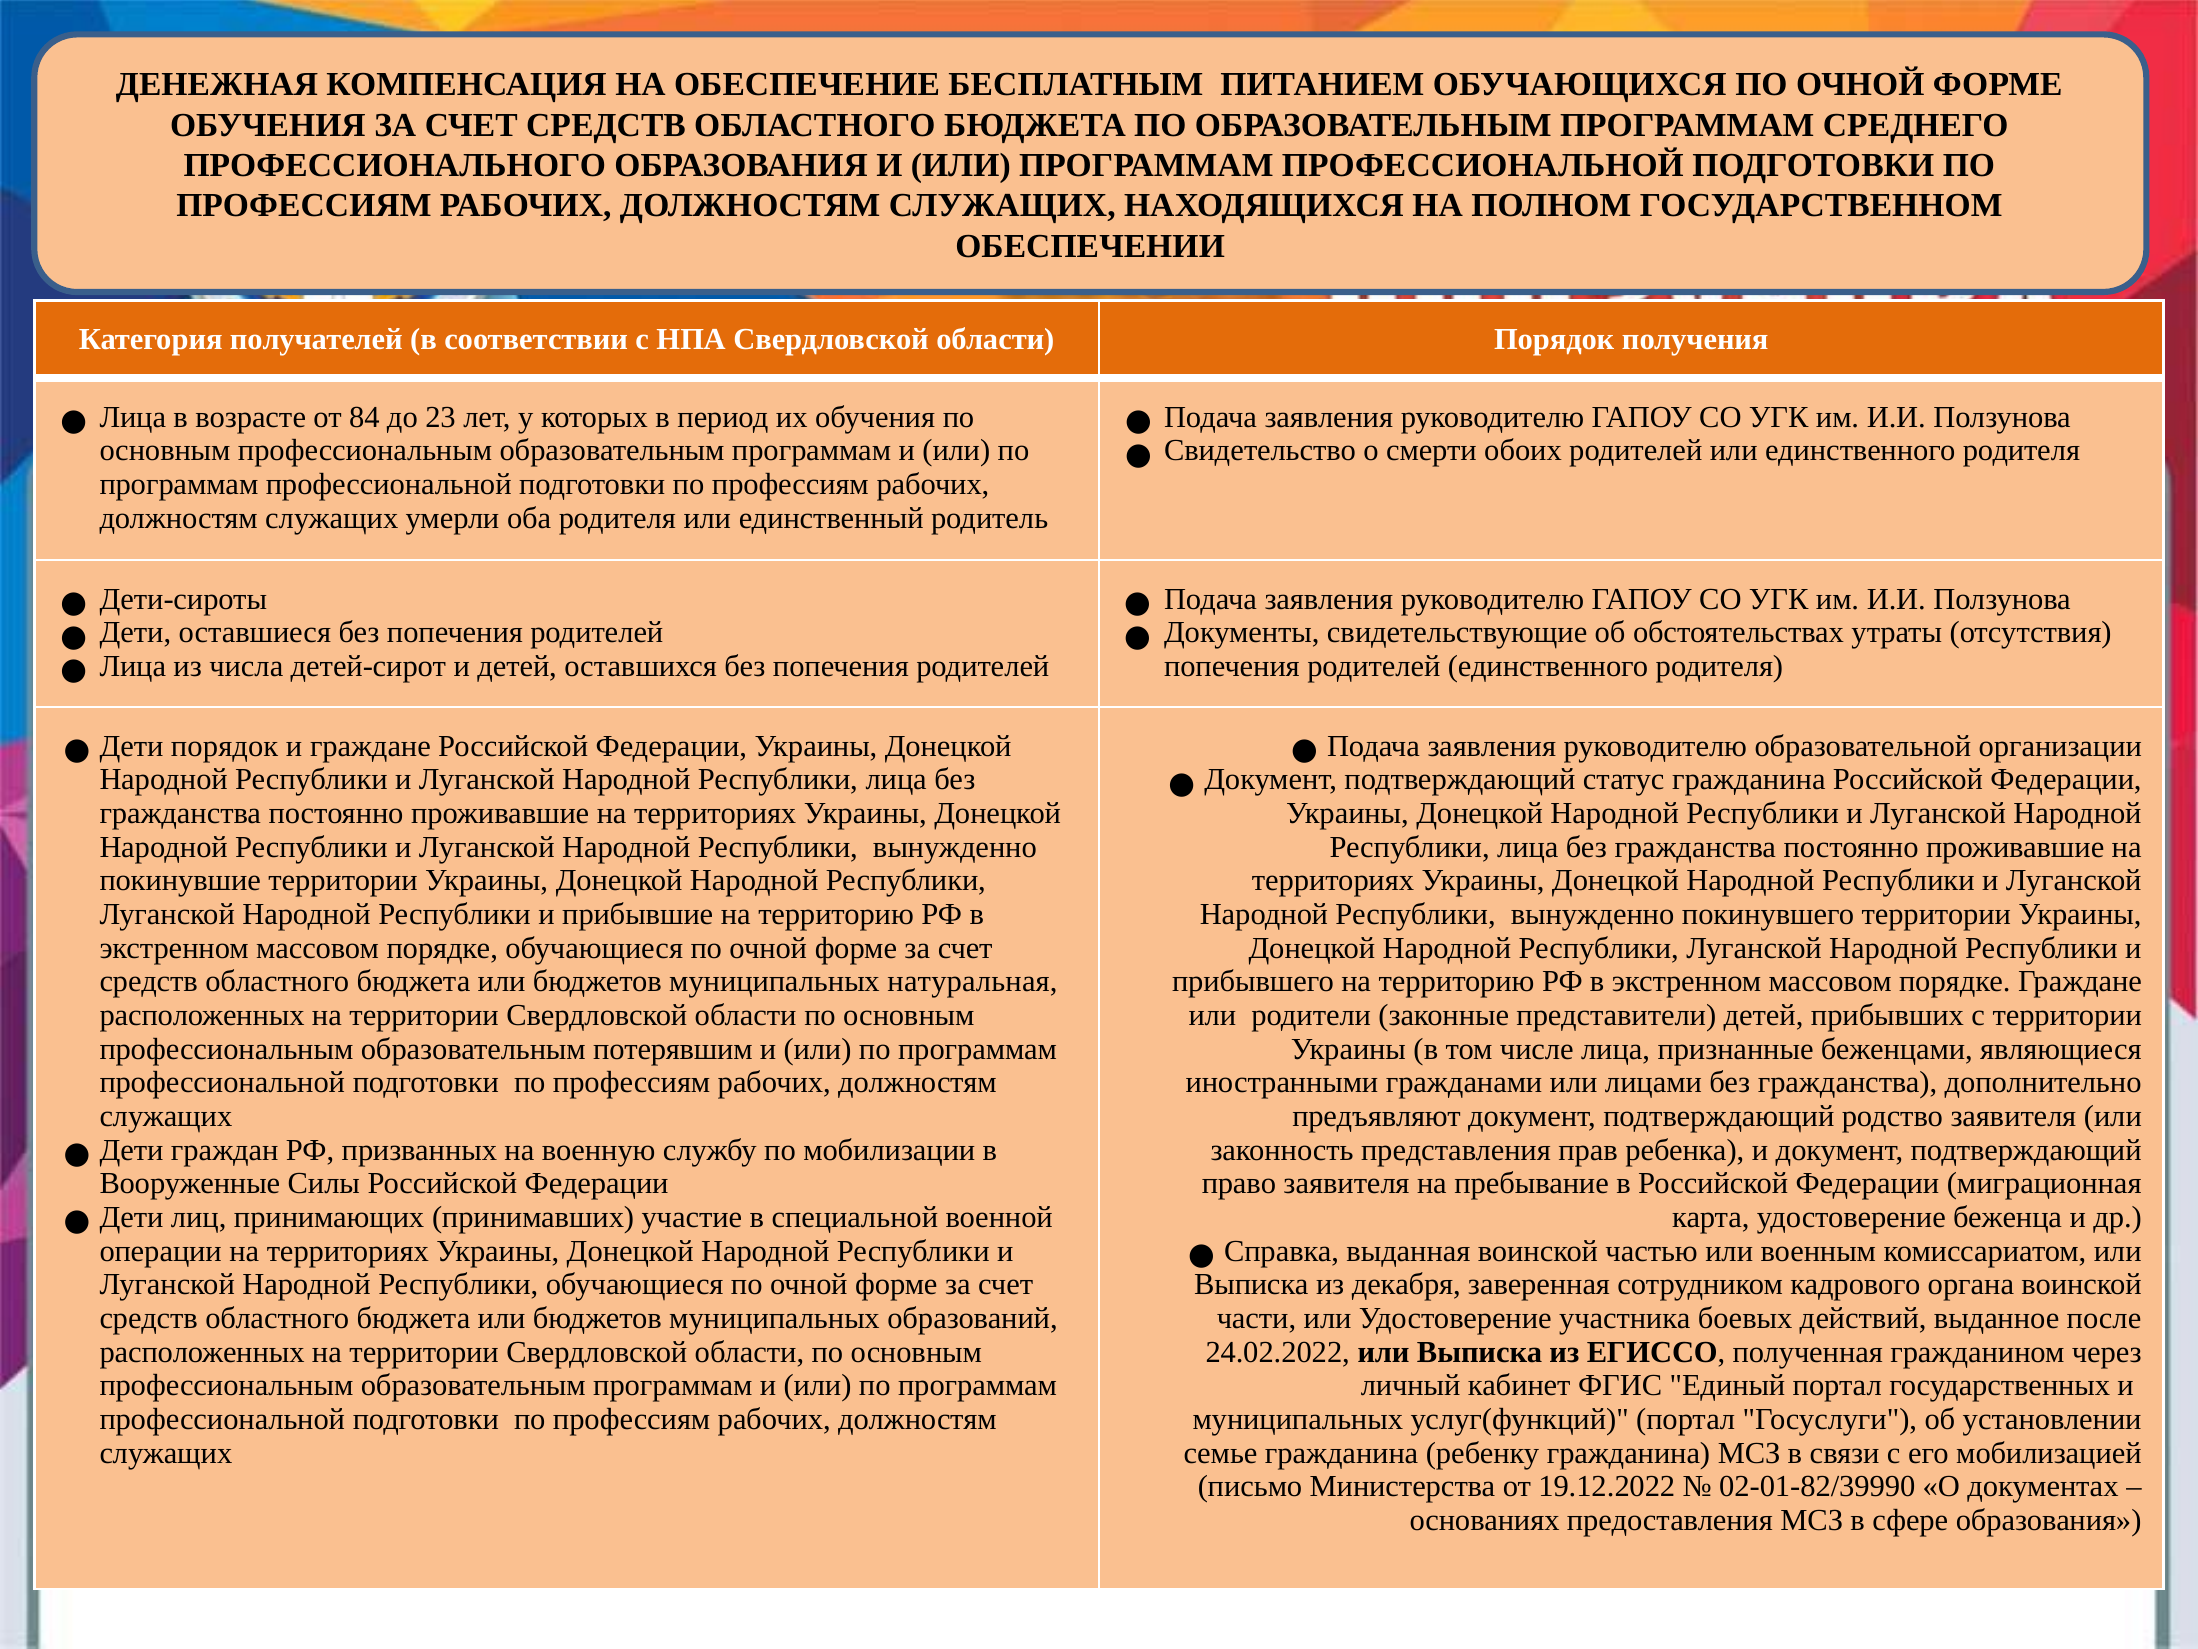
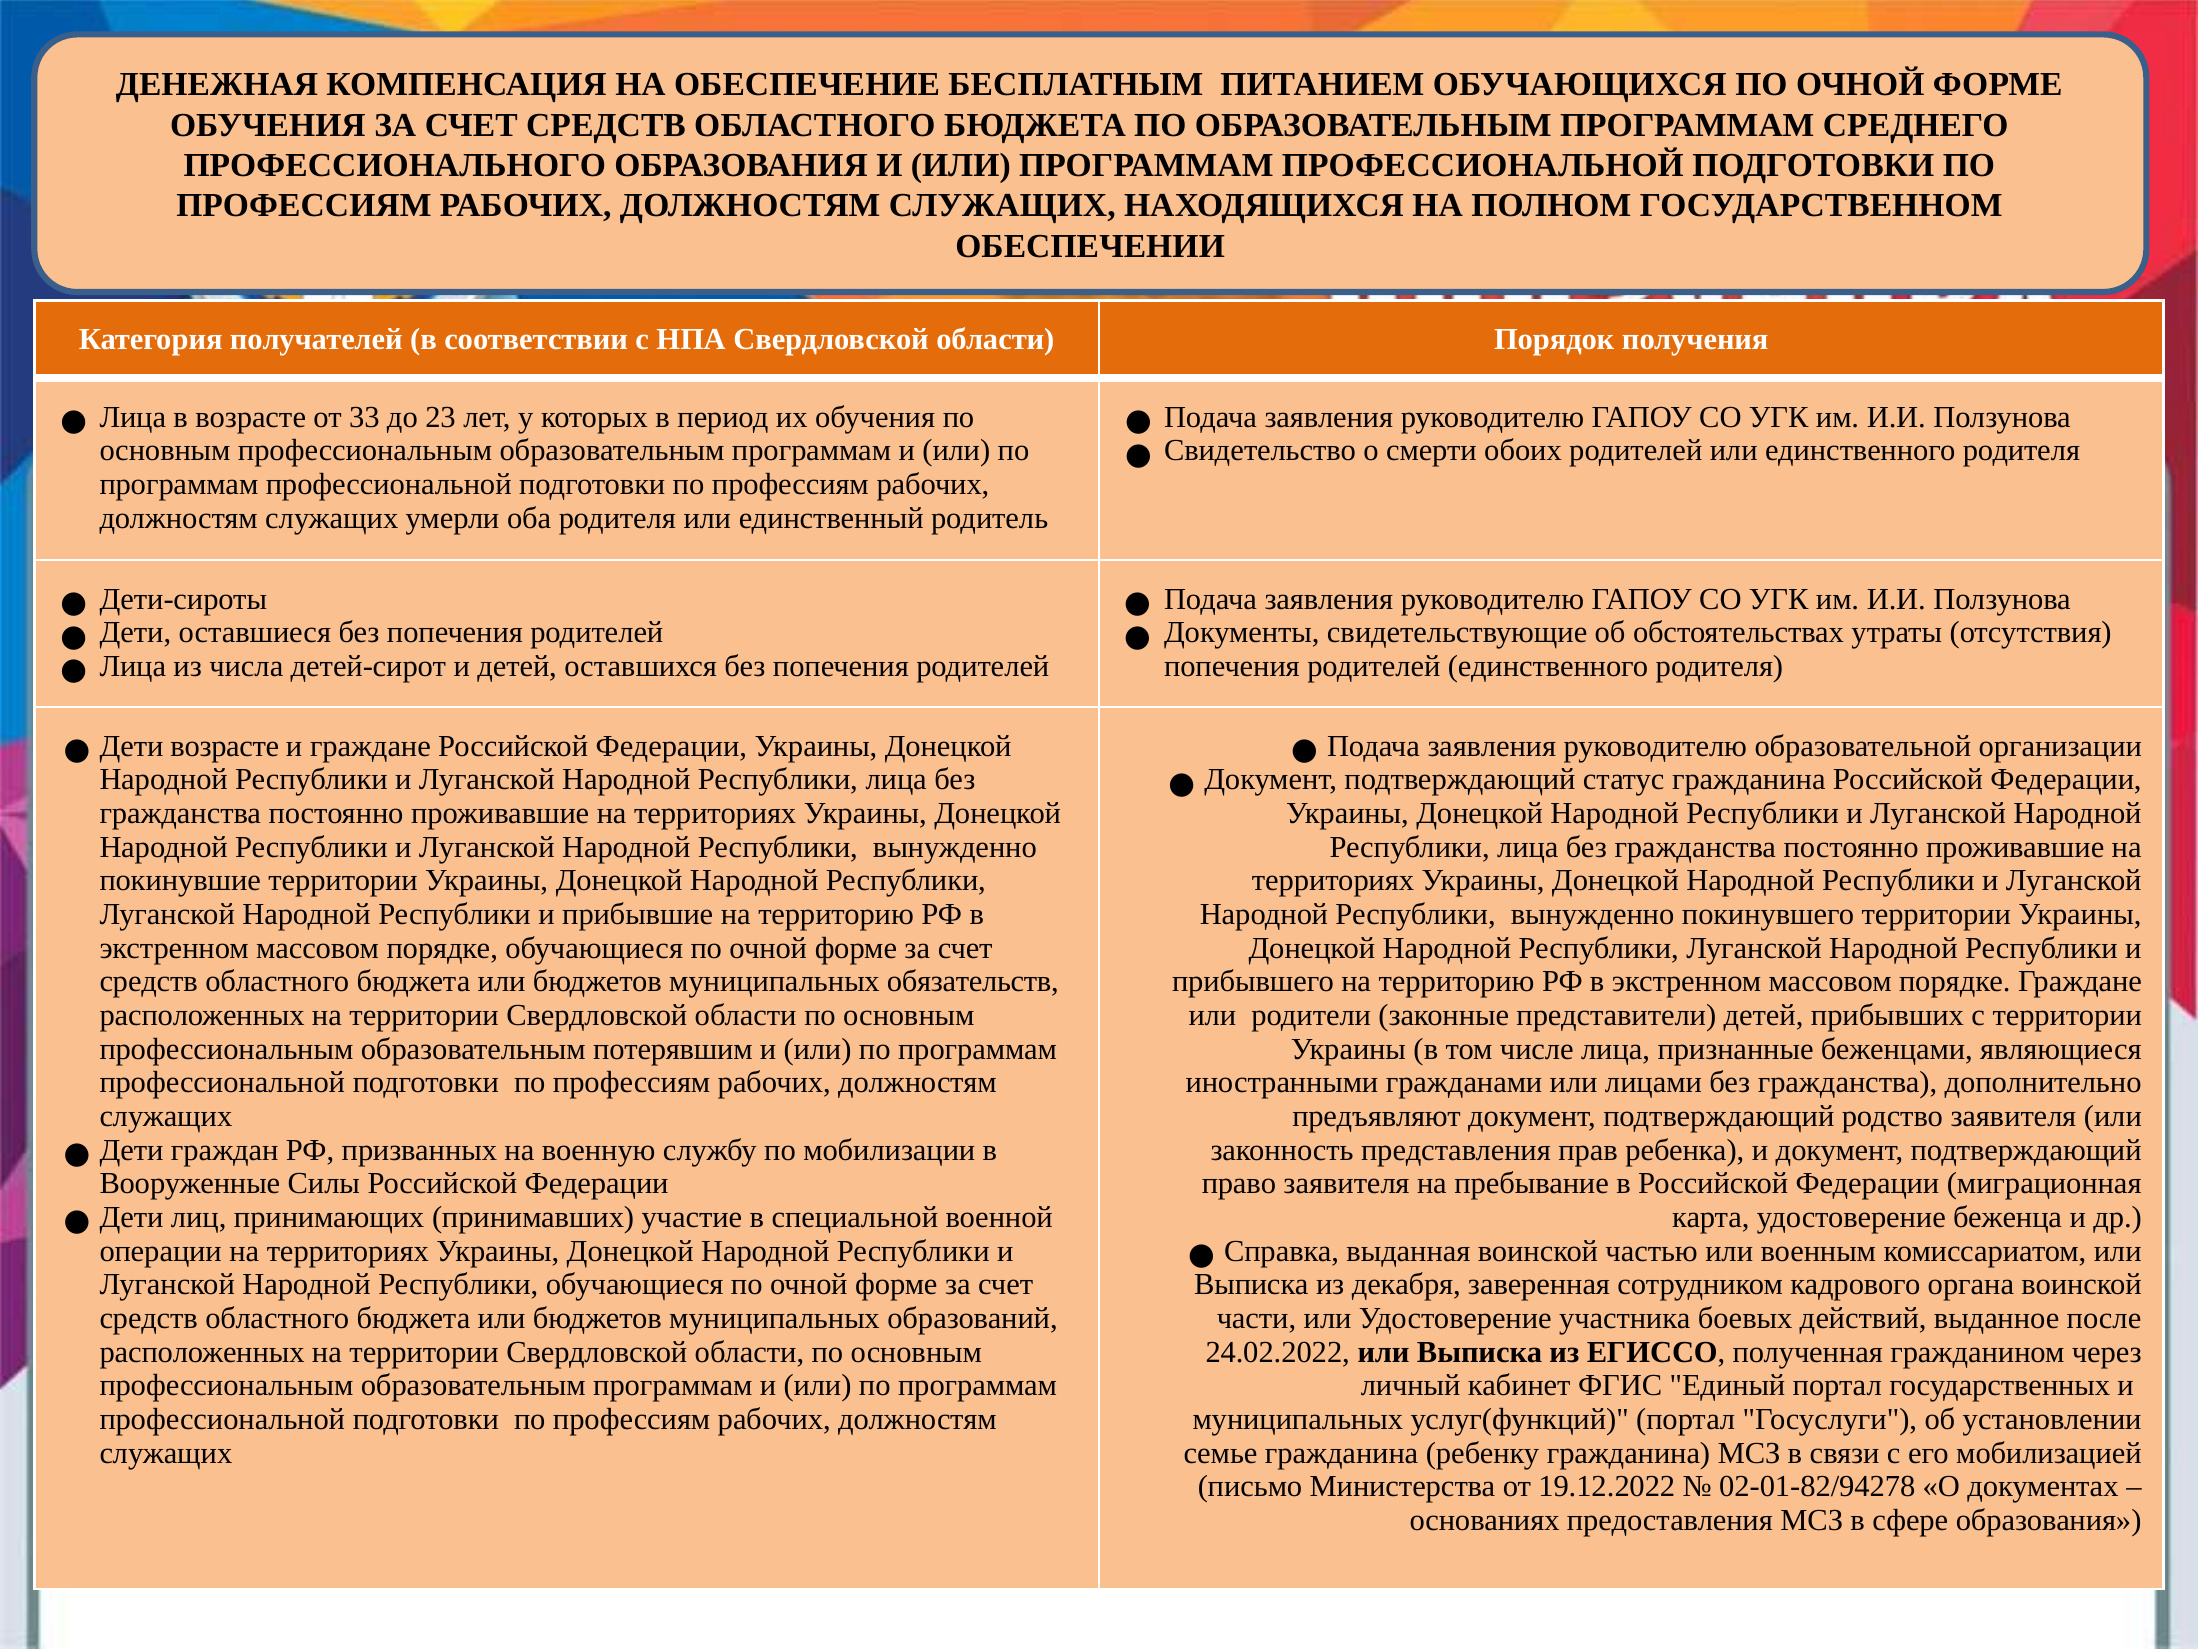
84: 84 -> 33
Дети порядок: порядок -> возрасте
натуральная: натуральная -> обязательств
02-01-82/39990: 02-01-82/39990 -> 02-01-82/94278
